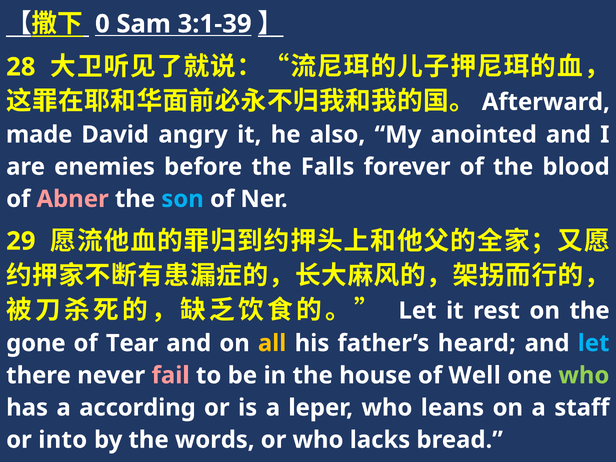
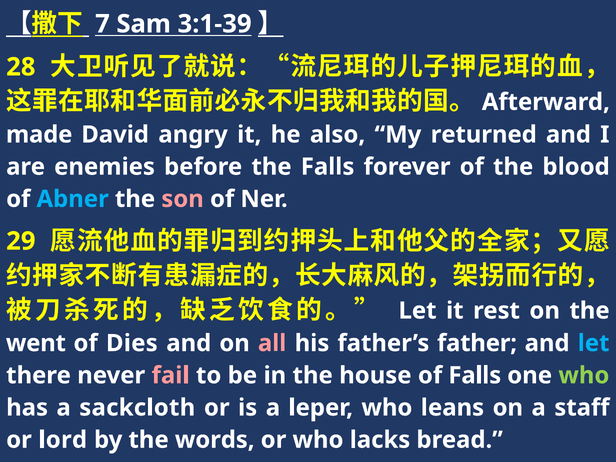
0: 0 -> 7
anointed: anointed -> returned
Abner colour: pink -> light blue
son colour: light blue -> pink
gone: gone -> went
Tear: Tear -> Dies
all colour: yellow -> pink
heard: heard -> father
of Well: Well -> Falls
according: according -> sackcloth
into: into -> lord
